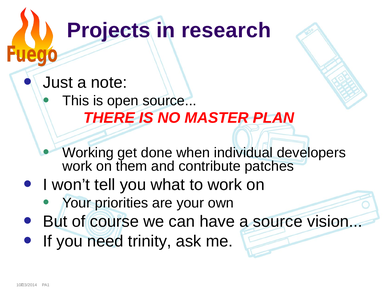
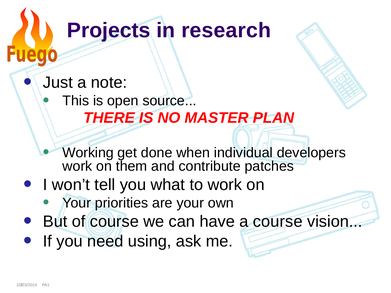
a source: source -> course
trinity: trinity -> using
